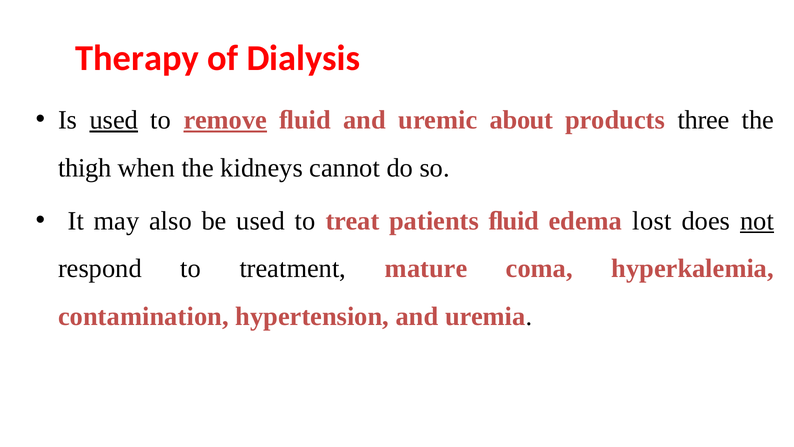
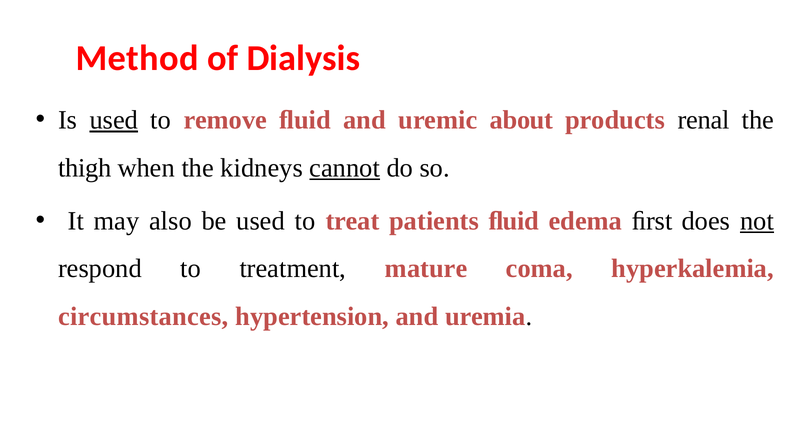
Therapy: Therapy -> Method
remove underline: present -> none
three: three -> renal
cannot underline: none -> present
lost: lost -> ﬁrst
contamination: contamination -> circumstances
